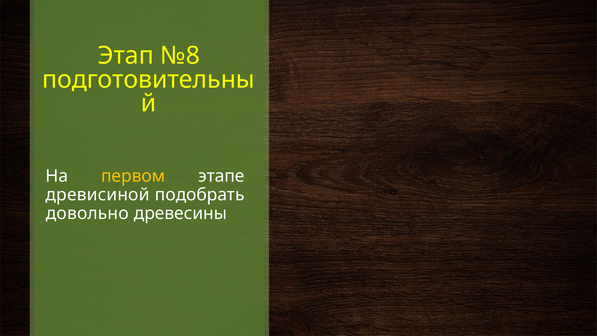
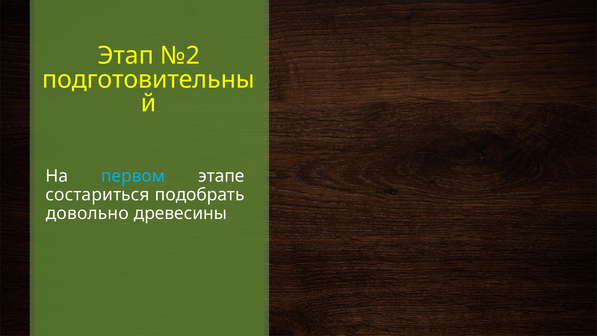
№8: №8 -> №2
первом colour: yellow -> light blue
древисиной: древисиной -> состариться
